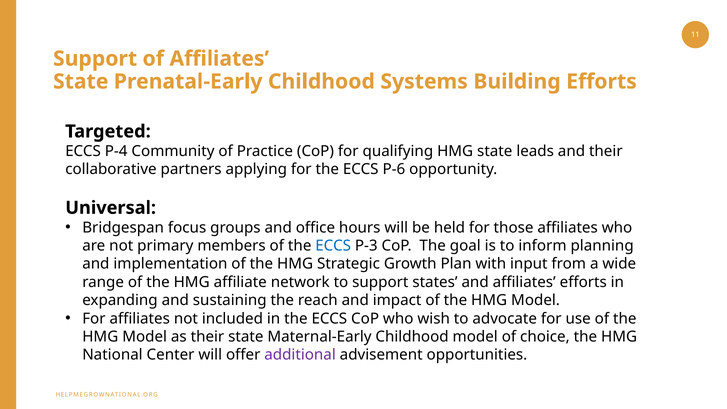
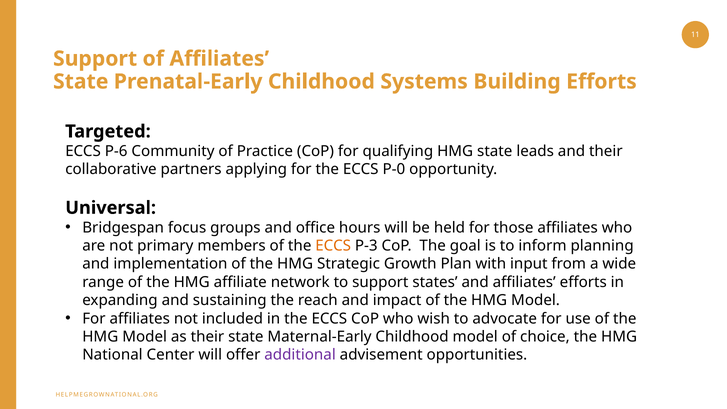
P-4: P-4 -> P-6
P-6: P-6 -> P-0
ECCS at (333, 246) colour: blue -> orange
